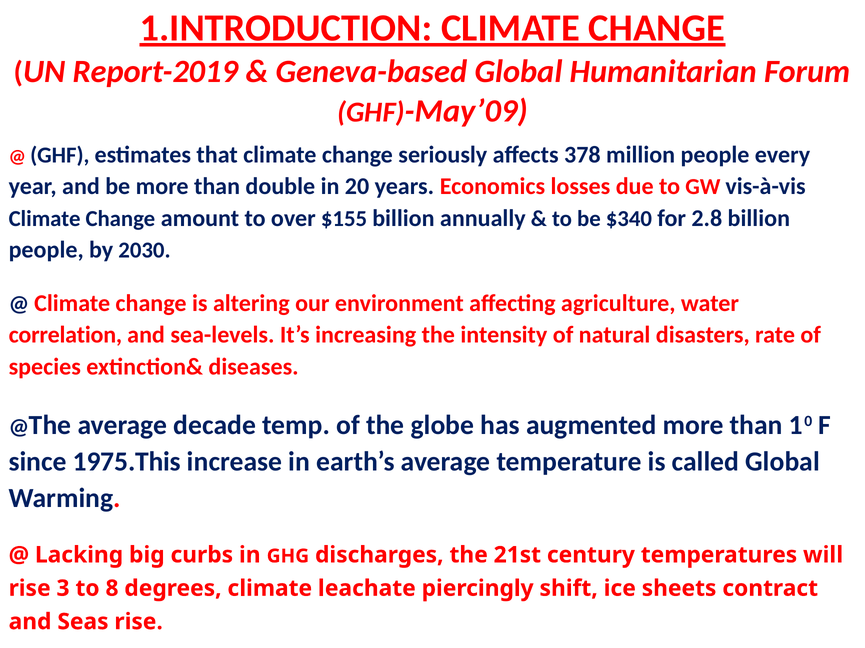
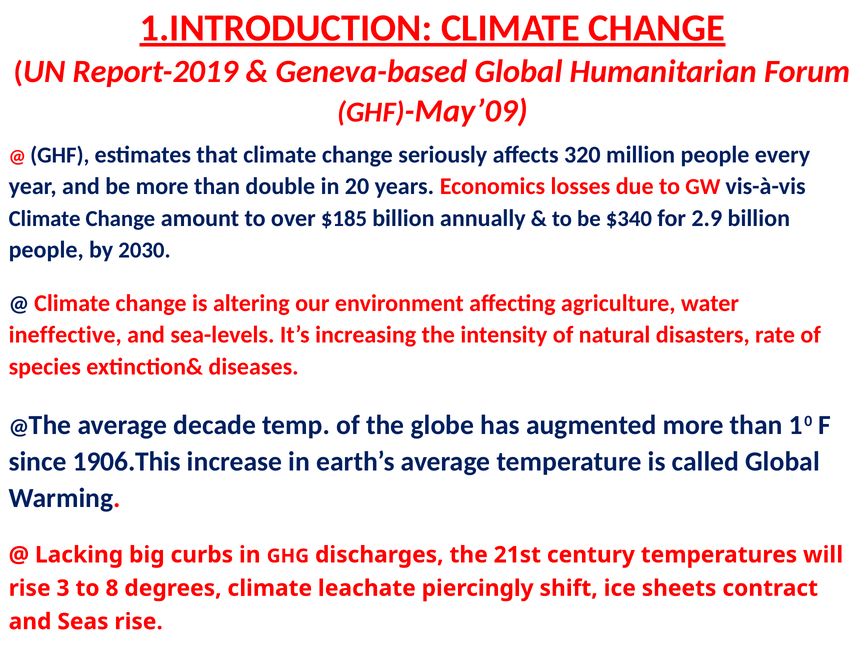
378: 378 -> 320
$155: $155 -> $185
2.8: 2.8 -> 2.9
correlation: correlation -> ineffective
1975.This: 1975.This -> 1906.This
